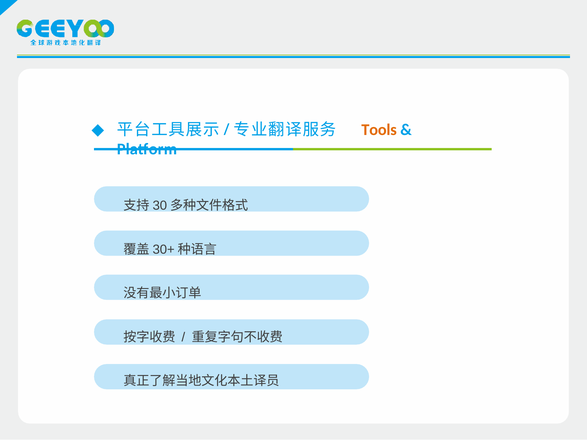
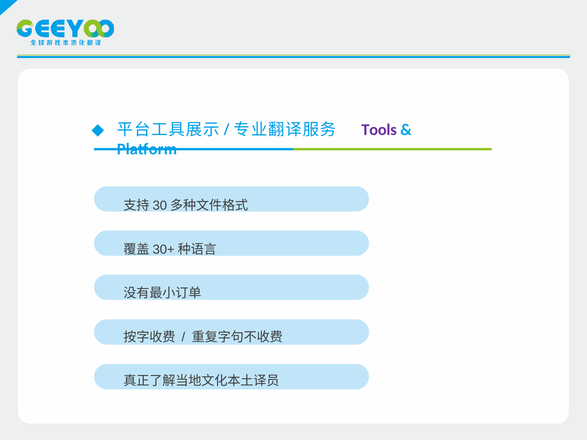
Tools colour: orange -> purple
